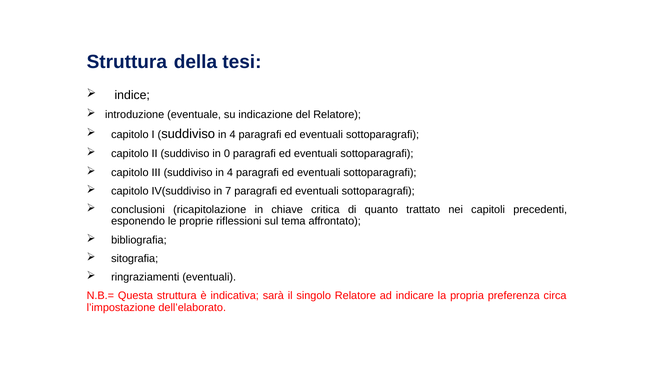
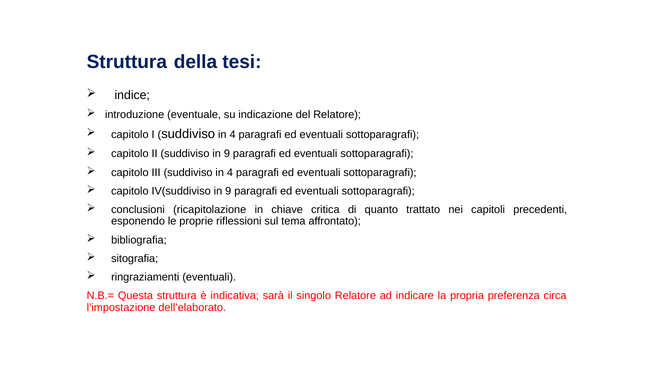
suddiviso in 0: 0 -> 9
IV(suddiviso in 7: 7 -> 9
